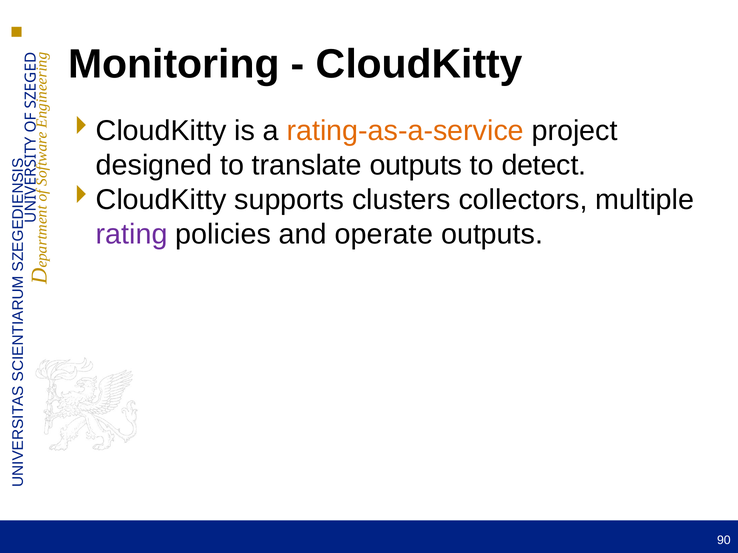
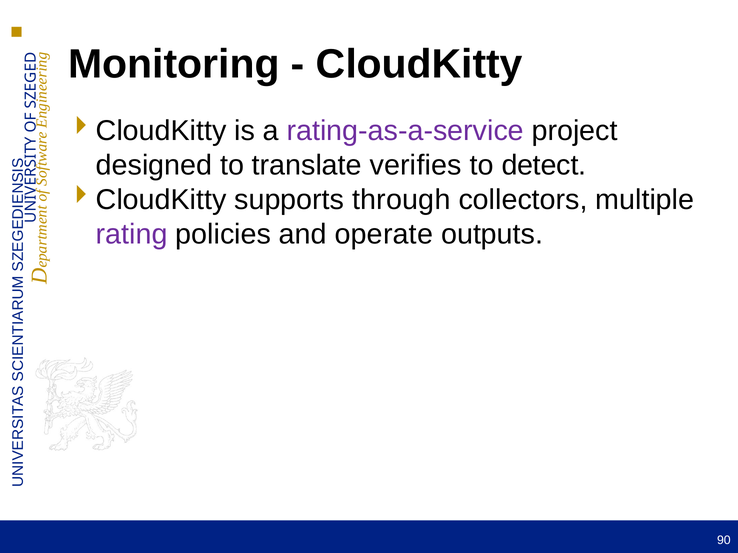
rating-as-a-service colour: orange -> purple
translate outputs: outputs -> verifies
clusters: clusters -> through
